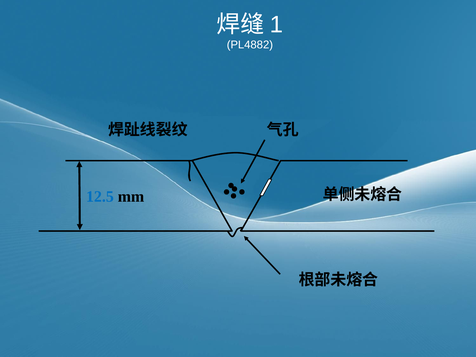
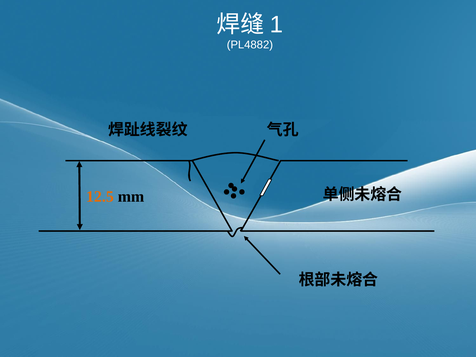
12.5 colour: blue -> orange
